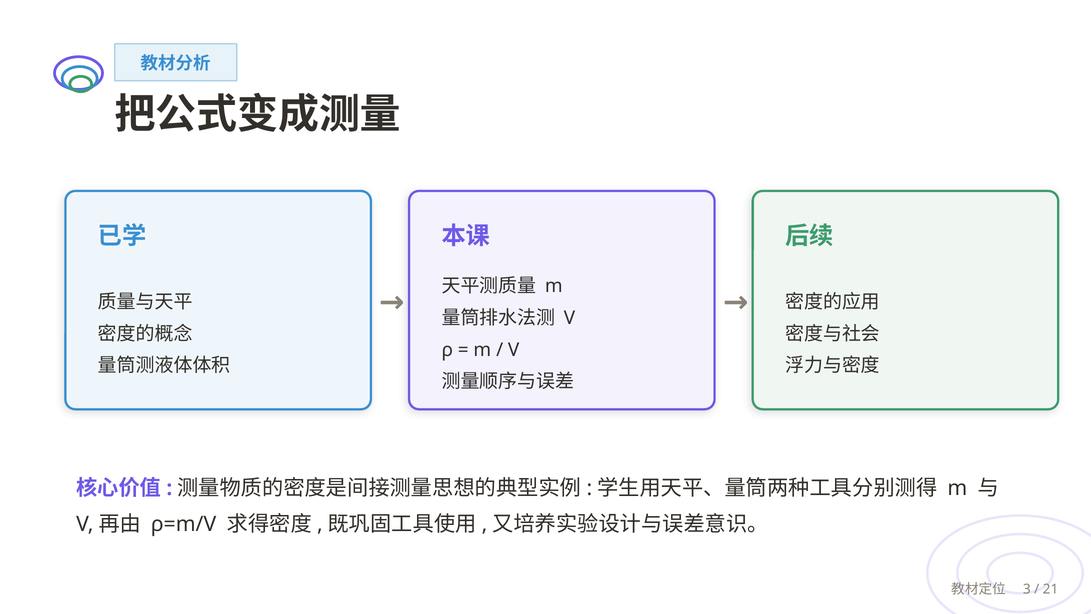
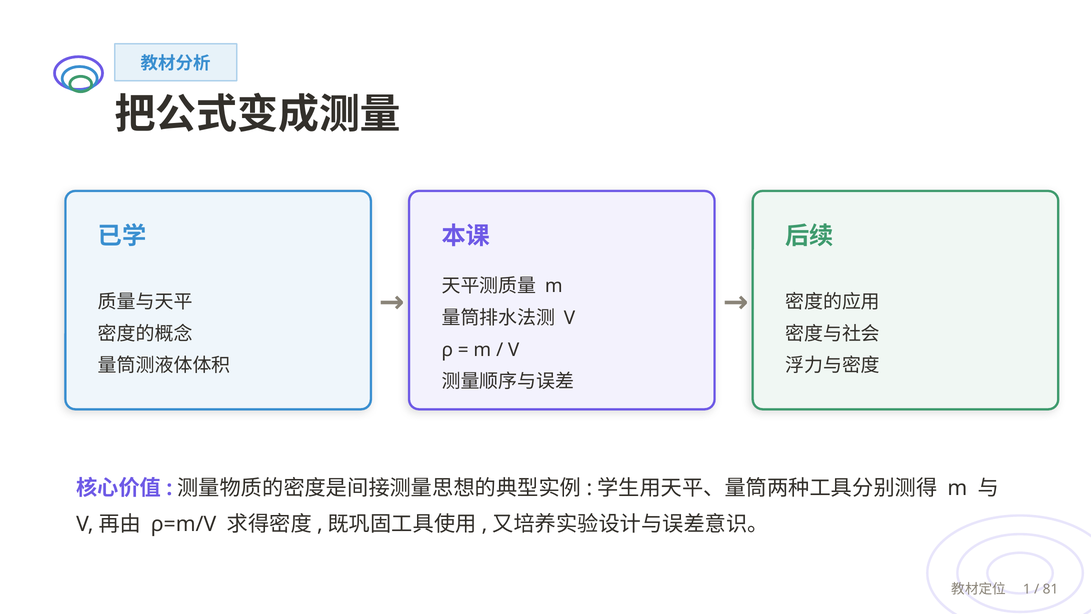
3: 3 -> 1
21: 21 -> 81
